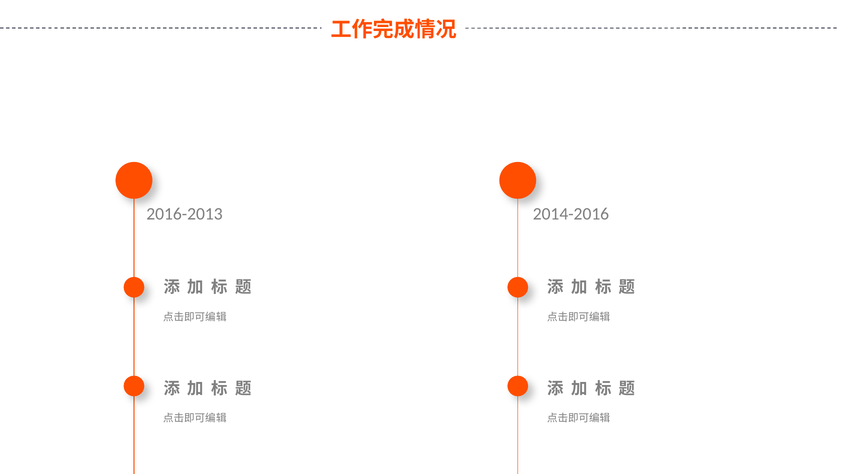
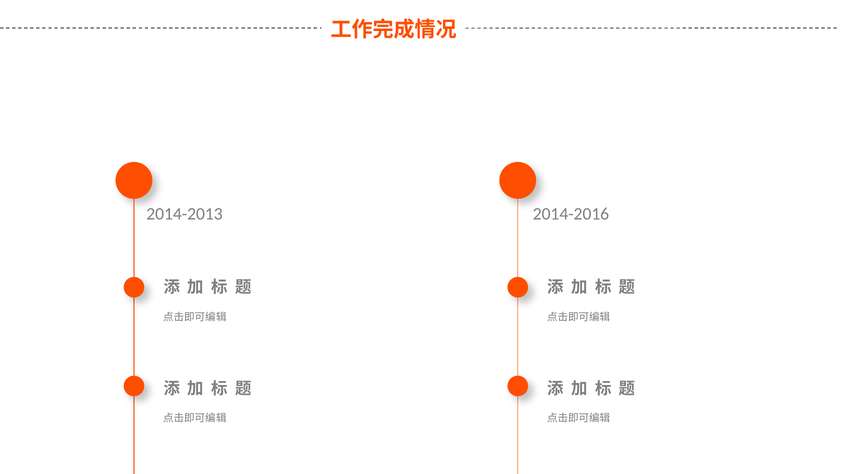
2016-2013: 2016-2013 -> 2014-2013
